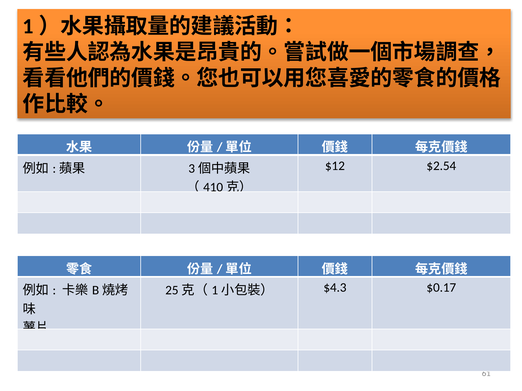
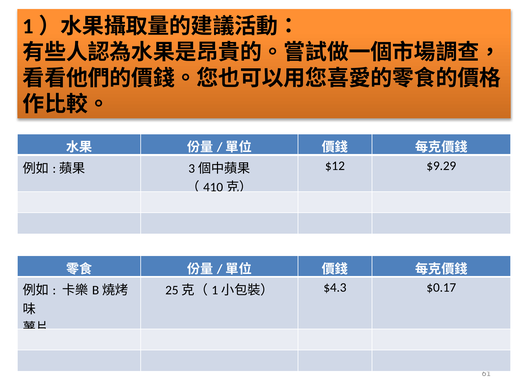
$2.54: $2.54 -> $9.29
